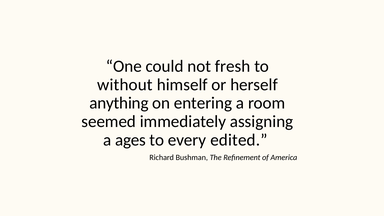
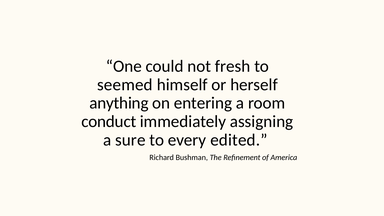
without: without -> seemed
seemed: seemed -> conduct
ages: ages -> sure
